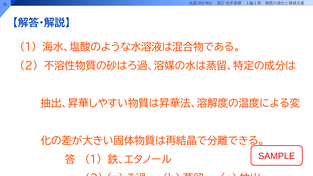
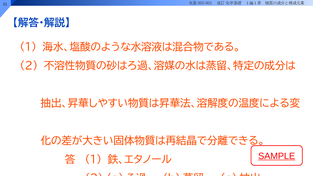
SAMPLE underline: none -> present
